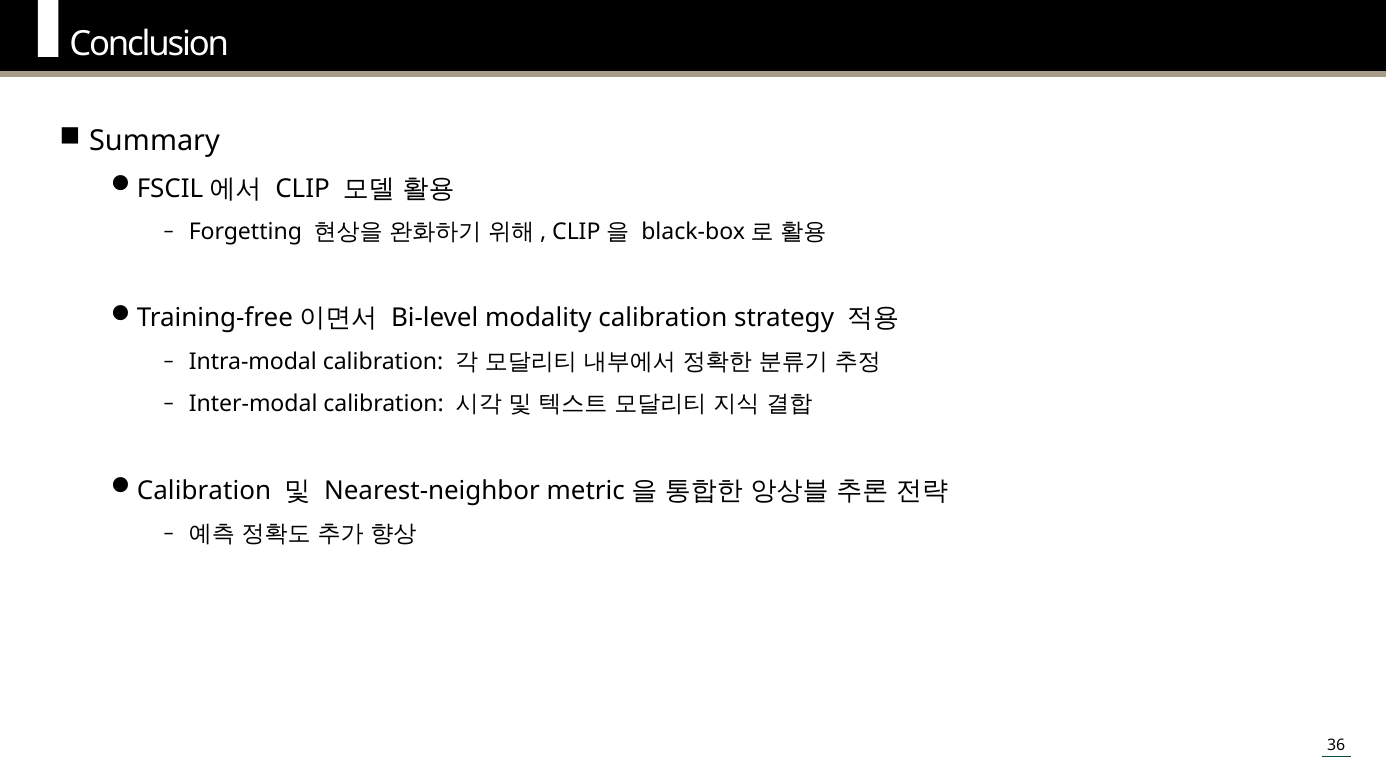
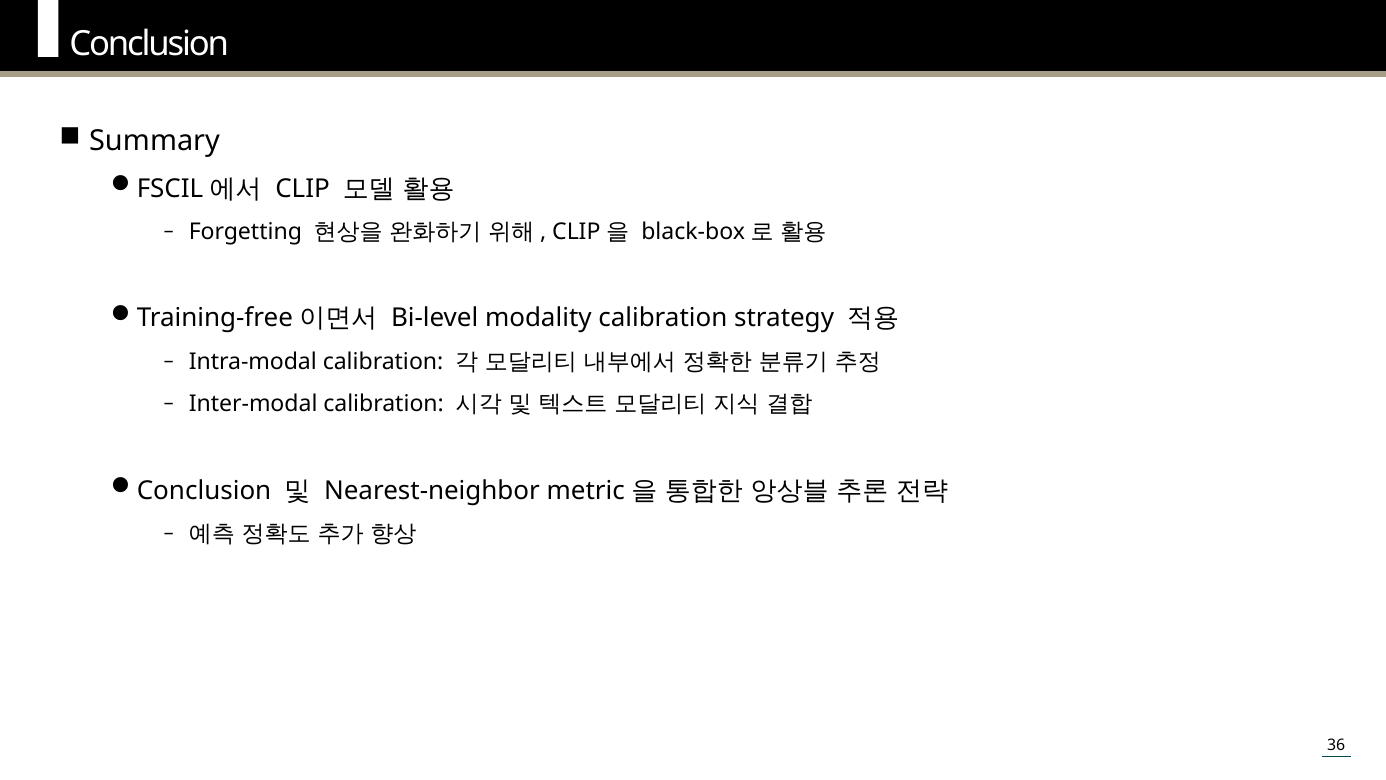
Calibration at (204, 490): Calibration -> Conclusion
